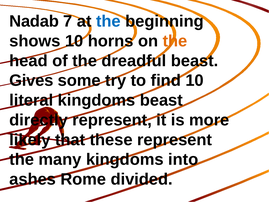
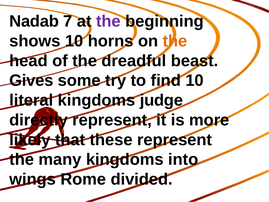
the at (108, 21) colour: blue -> purple
kingdoms beast: beast -> judge
ashes: ashes -> wings
